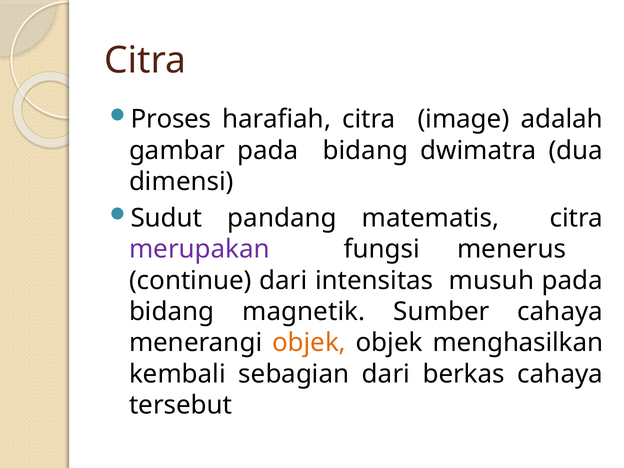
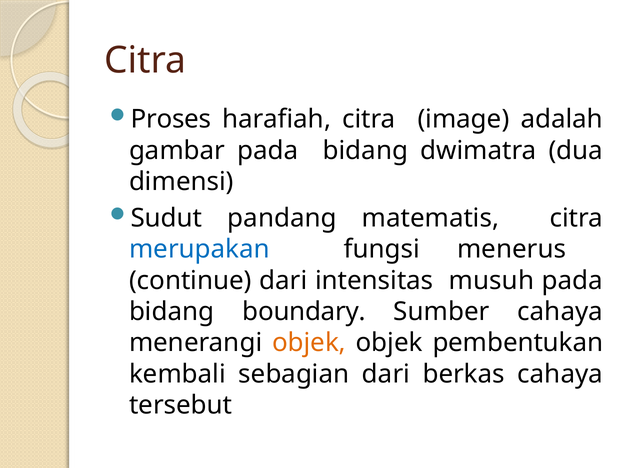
merupakan colour: purple -> blue
magnetik: magnetik -> boundary
menghasilkan: menghasilkan -> pembentukan
